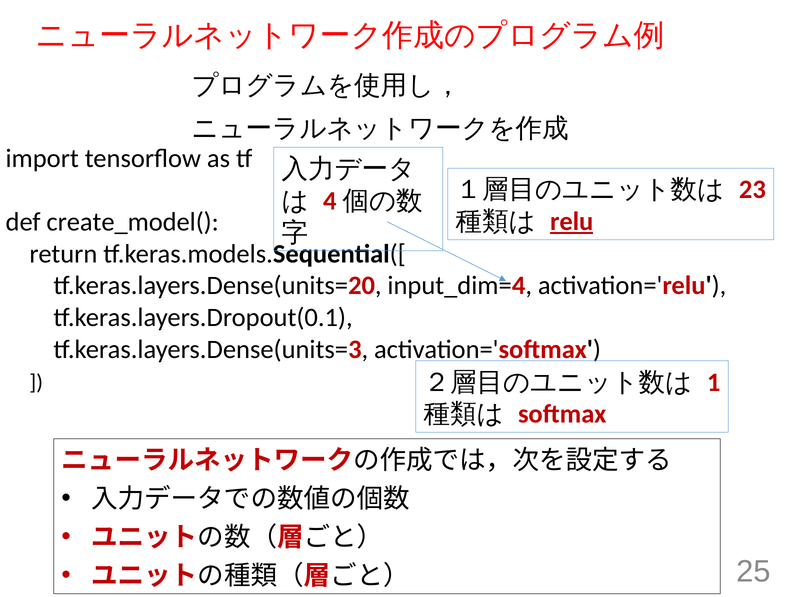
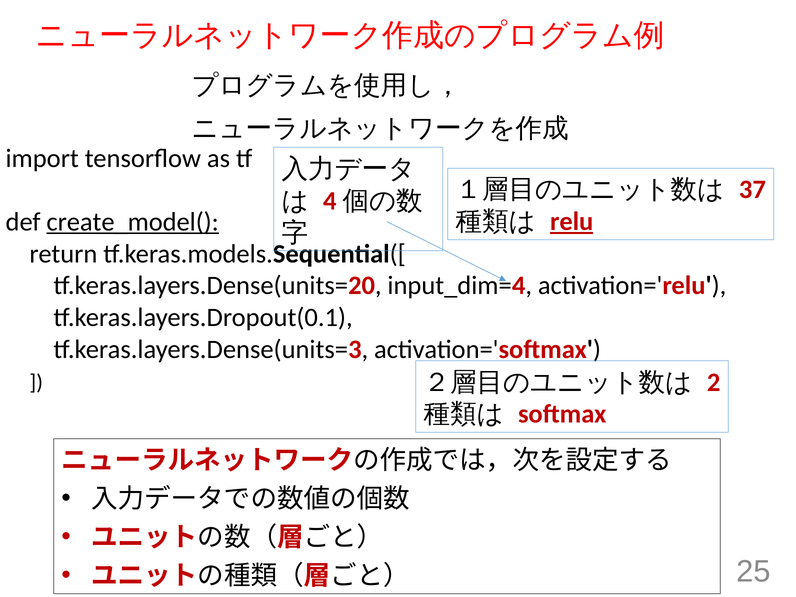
23: 23 -> 37
create_model( underline: none -> present
1: 1 -> 2
